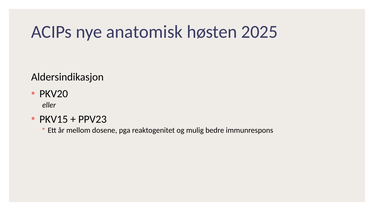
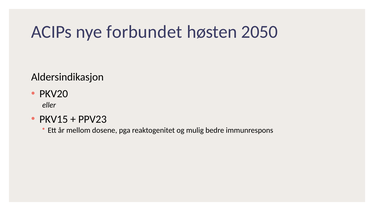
anatomisk: anatomisk -> forbundet
2025: 2025 -> 2050
